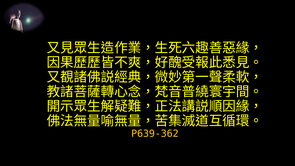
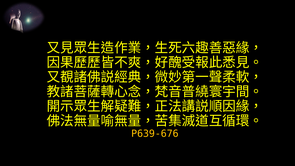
P639-362: P639-362 -> P639-676
